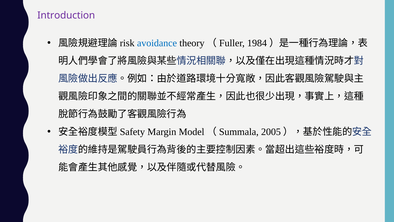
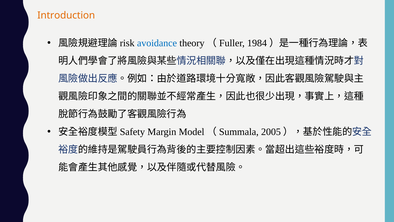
Introduction colour: purple -> orange
